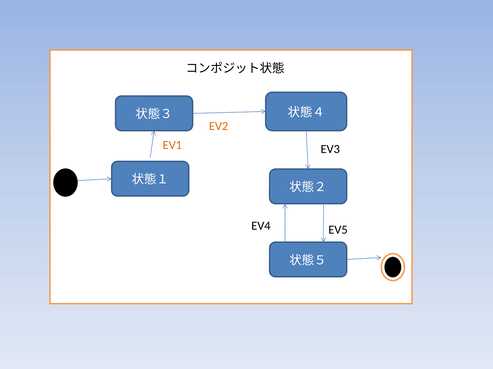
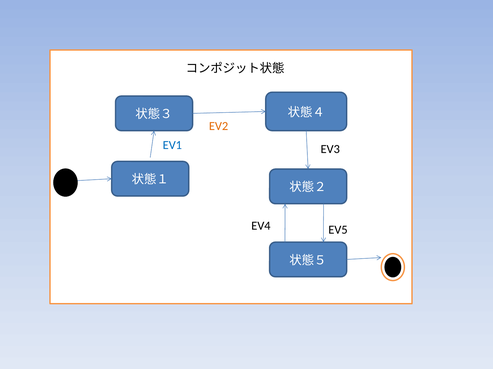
EV1 colour: orange -> blue
